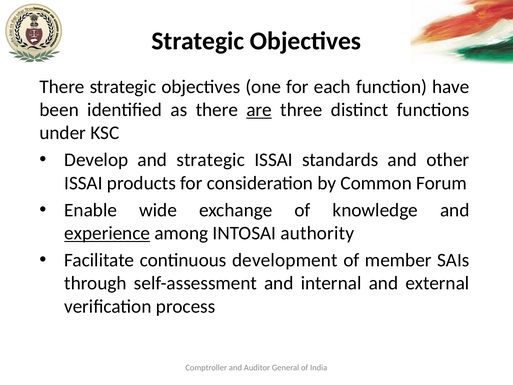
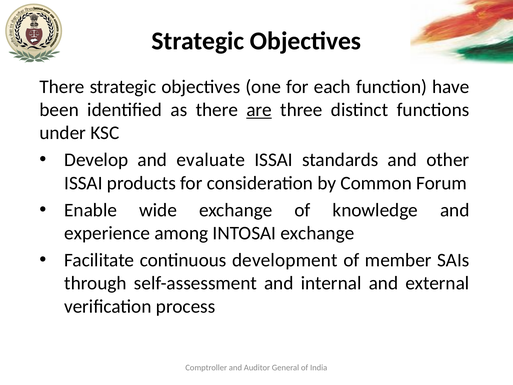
and strategic: strategic -> evaluate
experience underline: present -> none
INTOSAI authority: authority -> exchange
